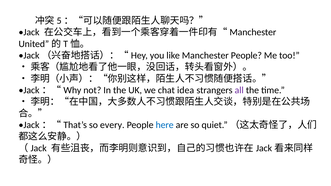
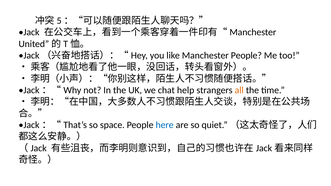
idea: idea -> help
all colour: purple -> orange
every: every -> space
